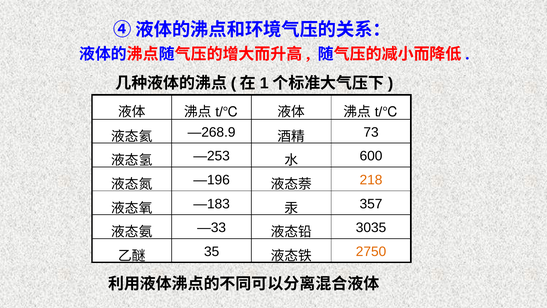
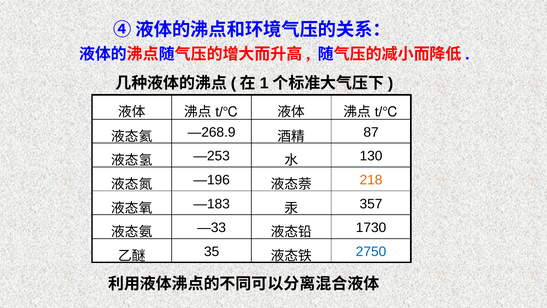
73: 73 -> 87
600: 600 -> 130
3035: 3035 -> 1730
2750 colour: orange -> blue
